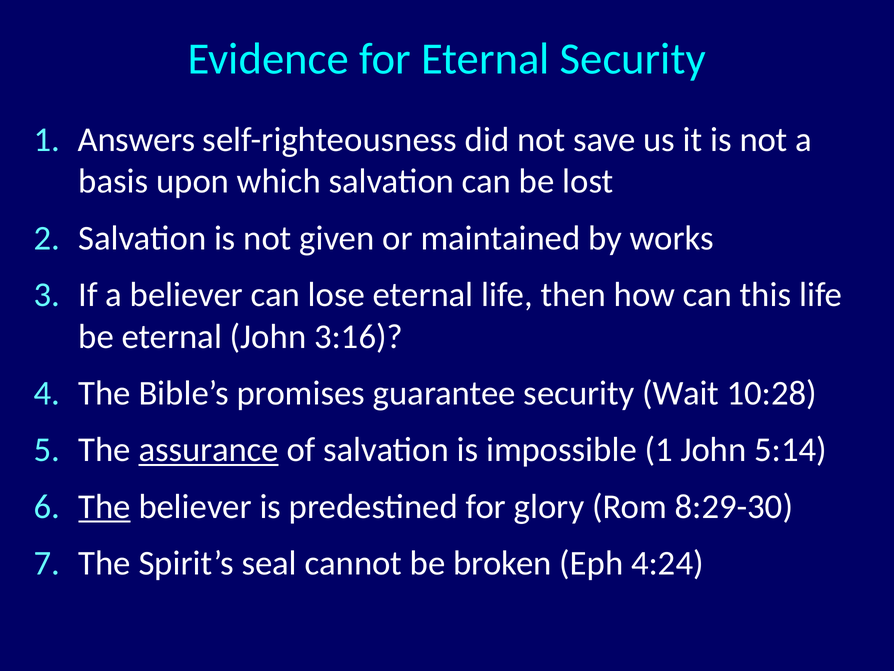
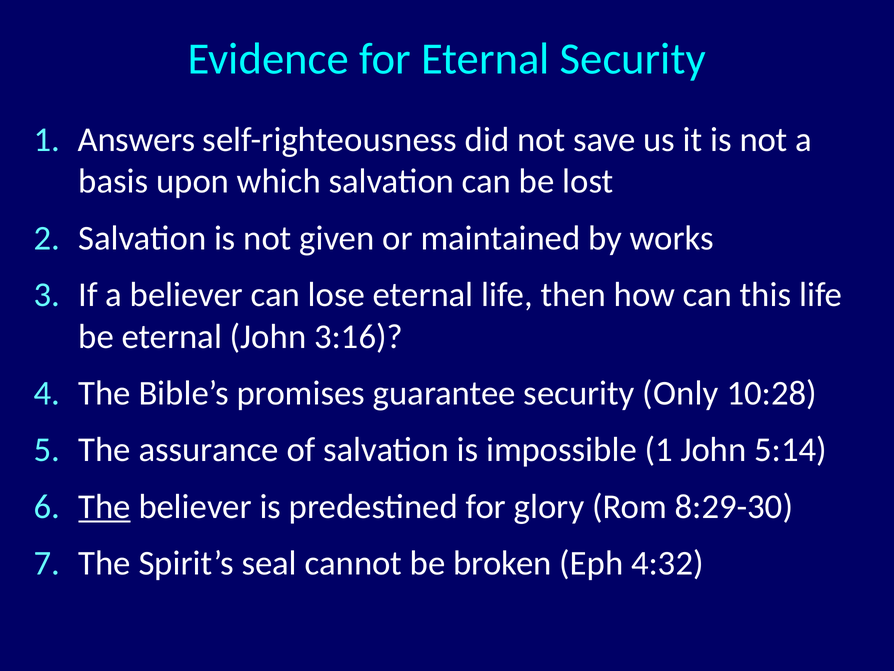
Wait: Wait -> Only
assurance underline: present -> none
4:24: 4:24 -> 4:32
